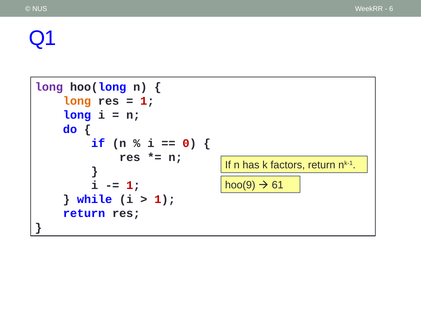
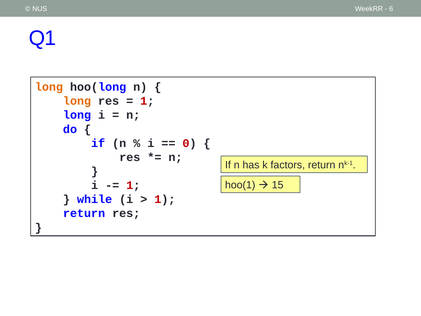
long at (49, 87) colour: purple -> orange
hoo(9: hoo(9 -> hoo(1
61: 61 -> 15
